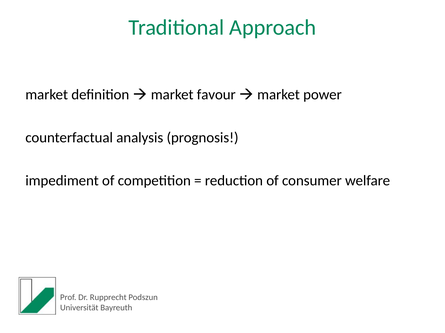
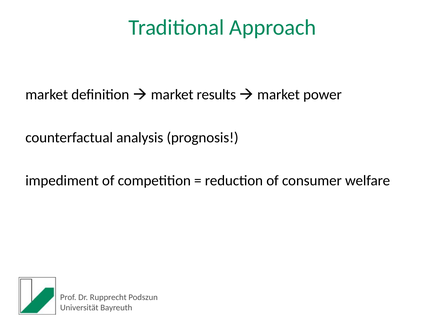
favour: favour -> results
